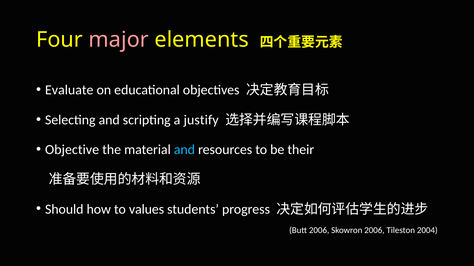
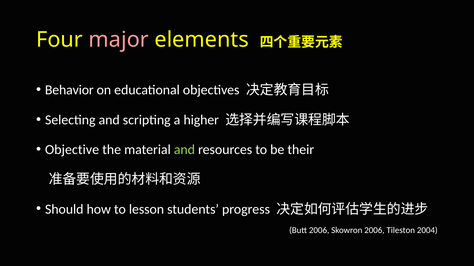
Evaluate: Evaluate -> Behavior
justify: justify -> higher
and at (184, 150) colour: light blue -> light green
values: values -> lesson
